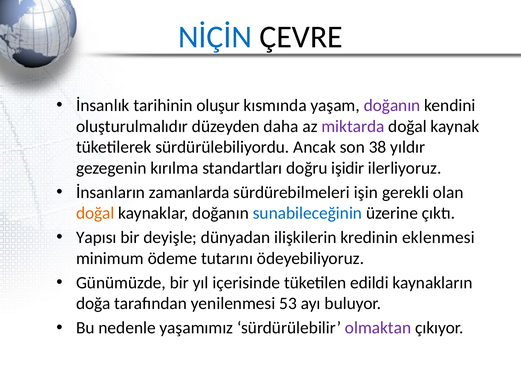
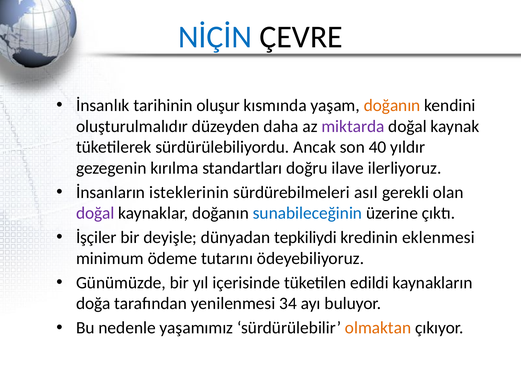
doğanın at (392, 105) colour: purple -> orange
38: 38 -> 40
işidir: işidir -> ilave
zamanlarda: zamanlarda -> isteklerinin
işin: işin -> asıl
doğal at (95, 213) colour: orange -> purple
Yapısı: Yapısı -> İşçiler
ilişkilerin: ilişkilerin -> tepkiliydi
53: 53 -> 34
olmaktan colour: purple -> orange
